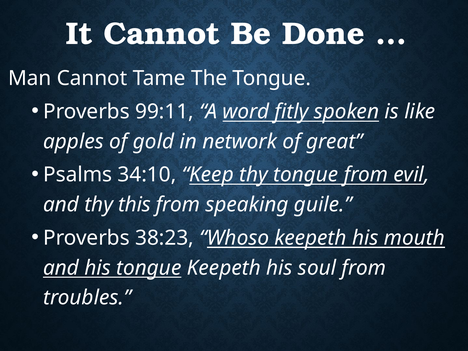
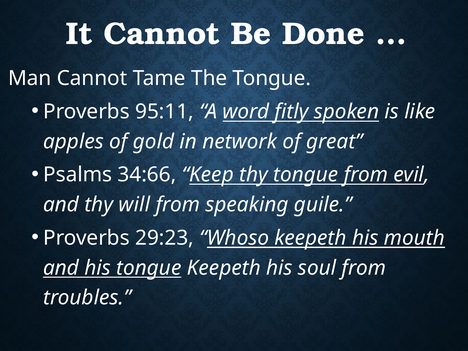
99:11: 99:11 -> 95:11
34:10: 34:10 -> 34:66
this: this -> will
38:23: 38:23 -> 29:23
